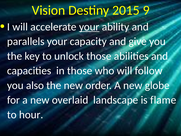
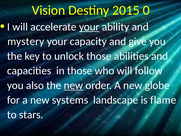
9: 9 -> 0
parallels: parallels -> mystery
new at (73, 85) underline: none -> present
overlaid: overlaid -> systems
hour: hour -> stars
